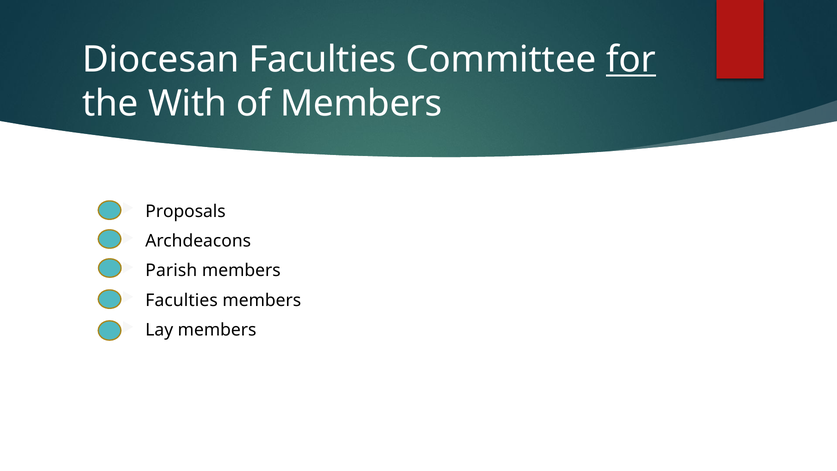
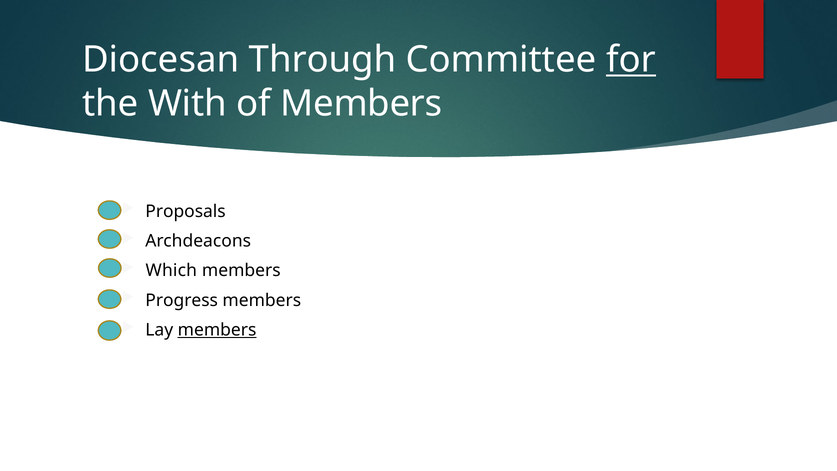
Diocesan Faculties: Faculties -> Through
Parish: Parish -> Which
Faculties at (182, 300): Faculties -> Progress
members at (217, 330) underline: none -> present
